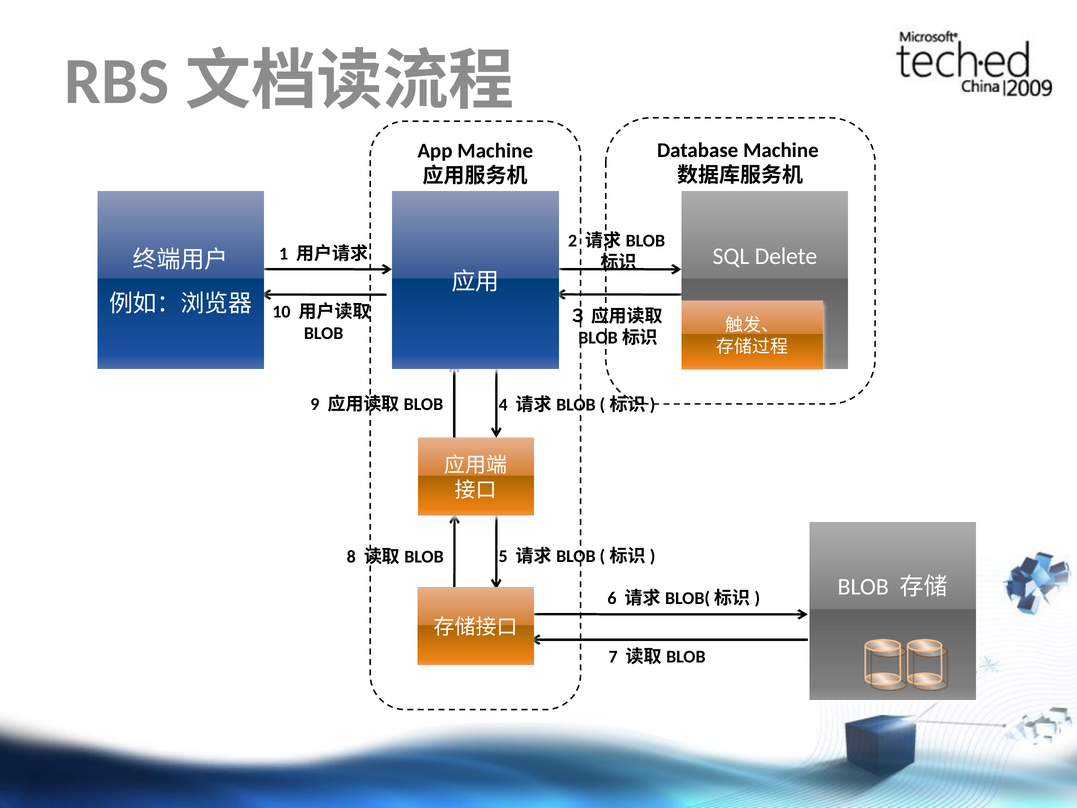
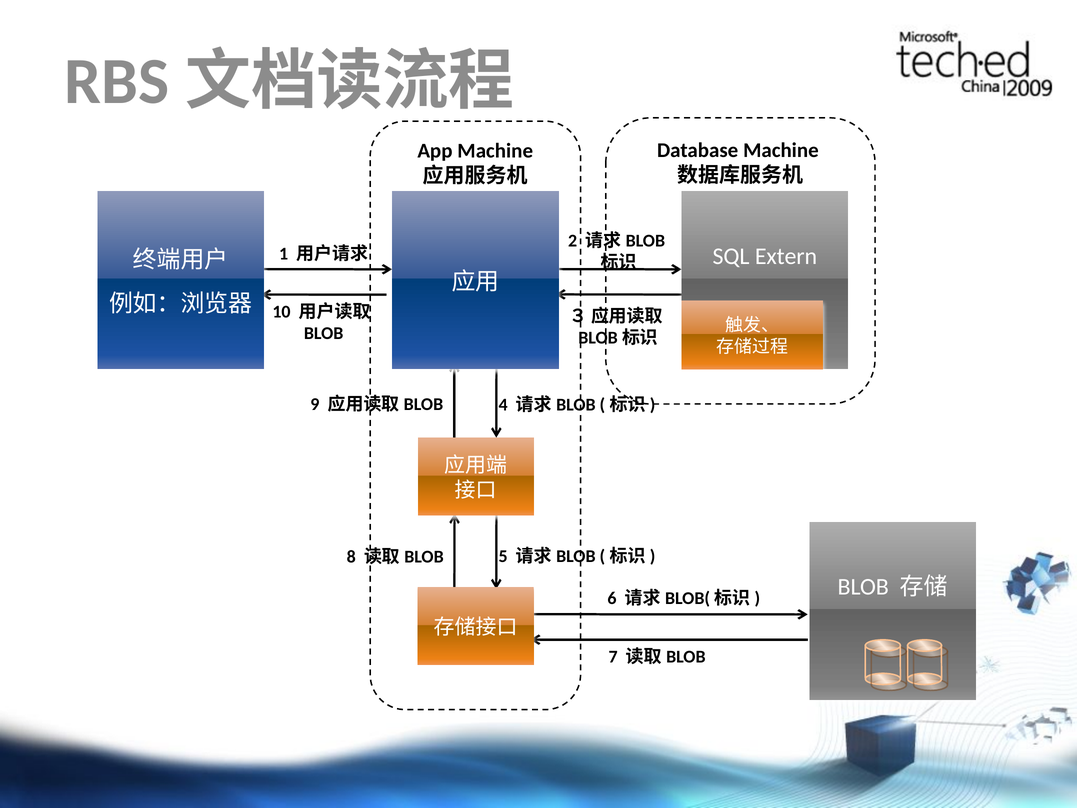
Delete: Delete -> Extern
